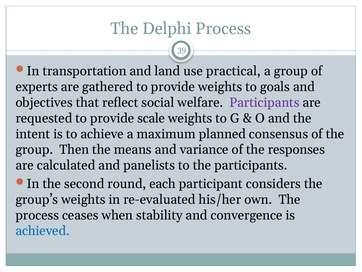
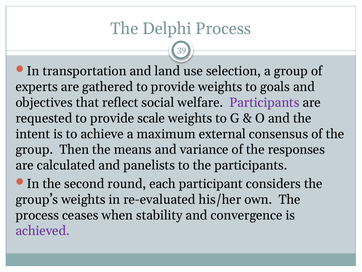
practical: practical -> selection
planned: planned -> external
achieved colour: blue -> purple
